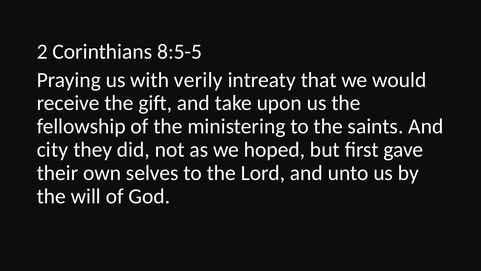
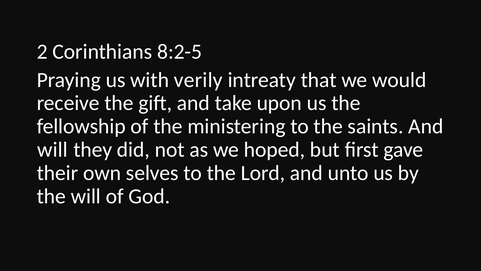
8:5-5: 8:5-5 -> 8:2-5
city at (52, 150): city -> will
